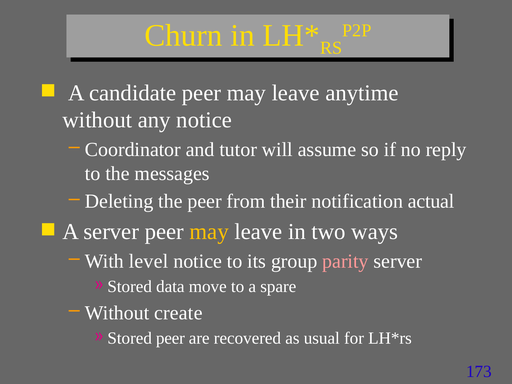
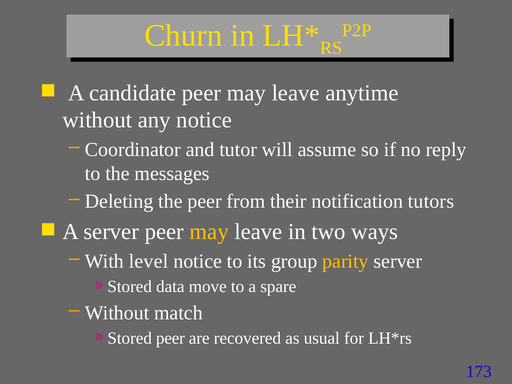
actual: actual -> tutors
parity colour: pink -> yellow
create: create -> match
